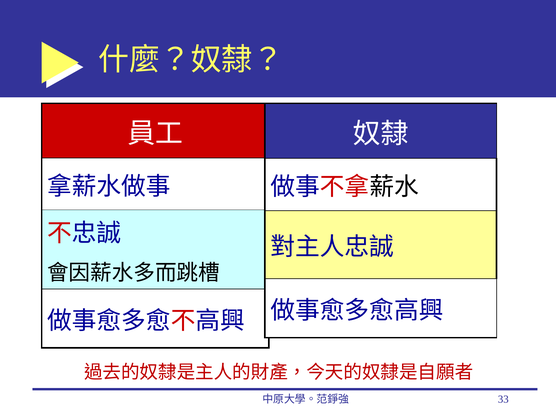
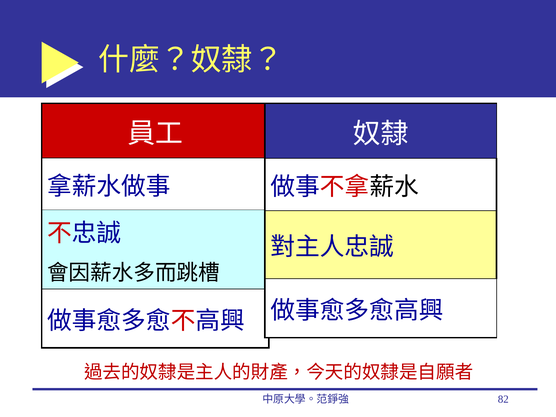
33: 33 -> 82
